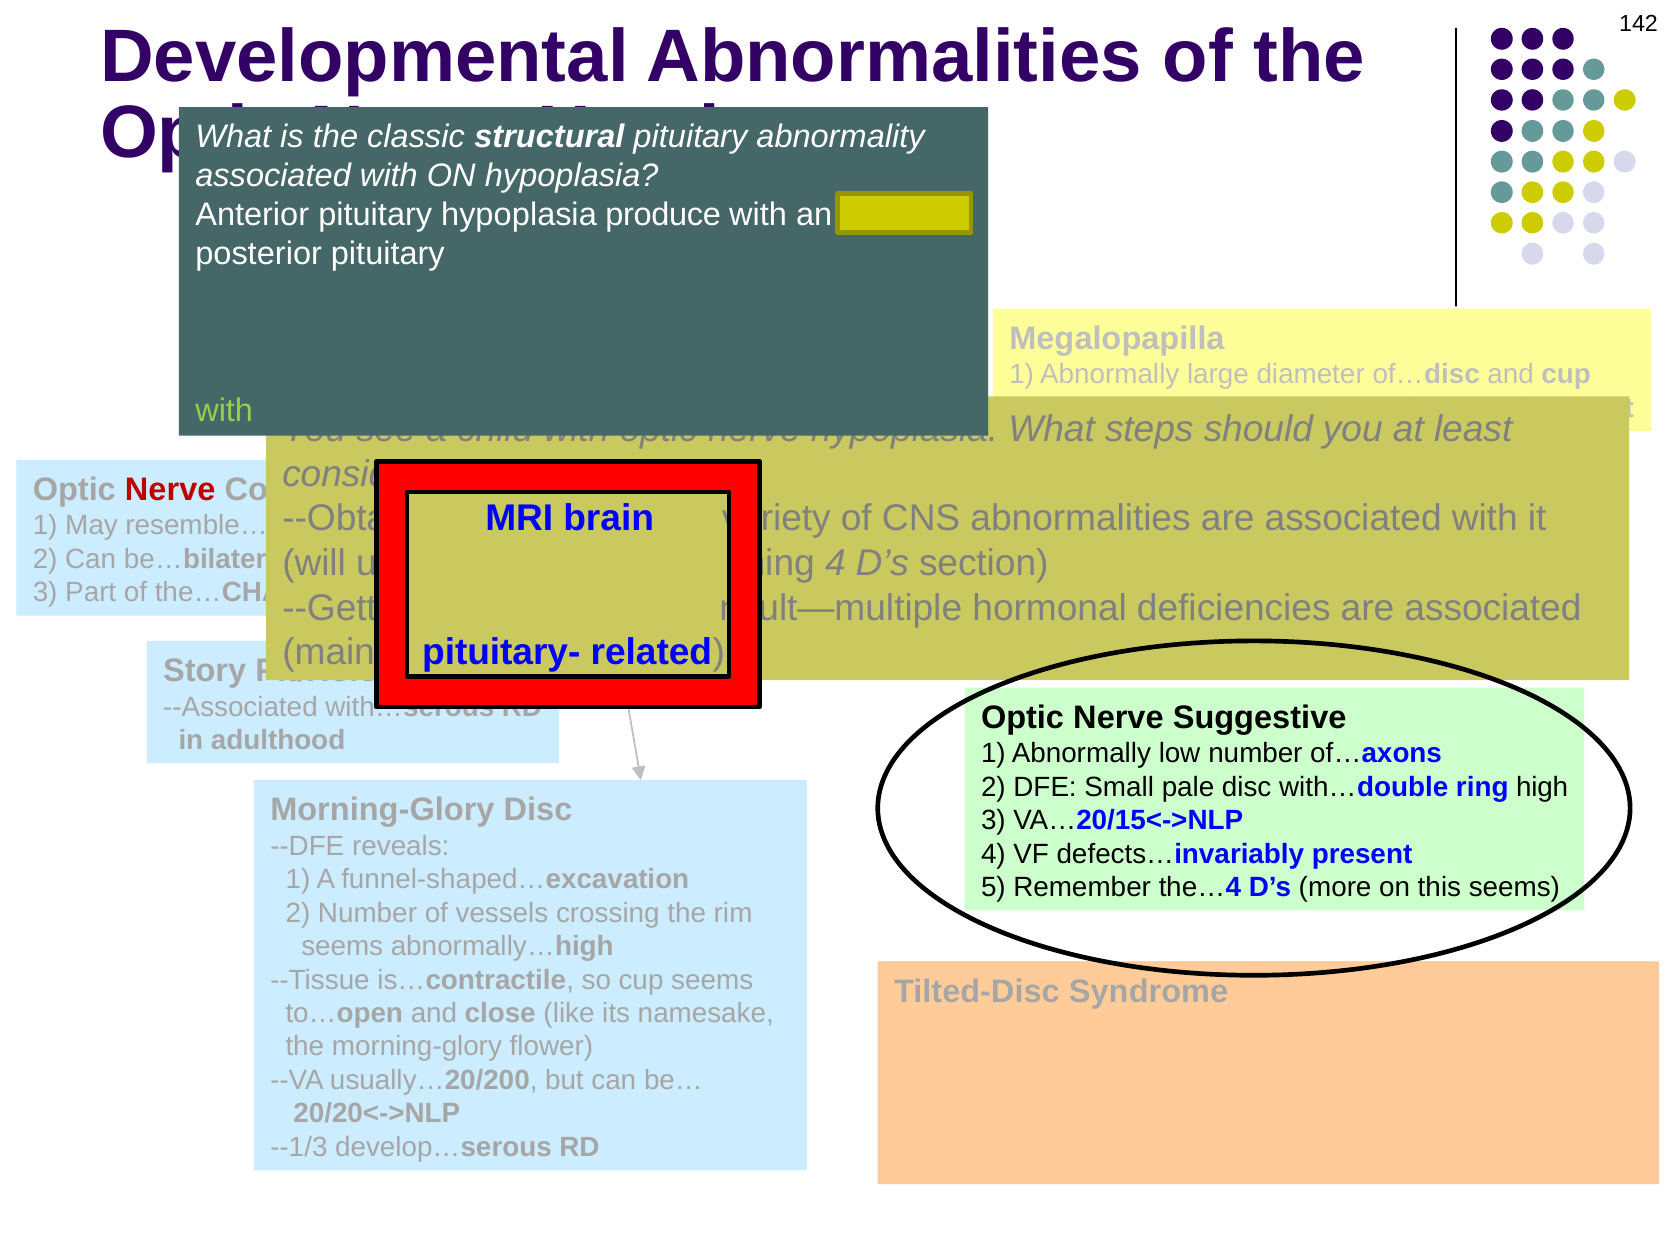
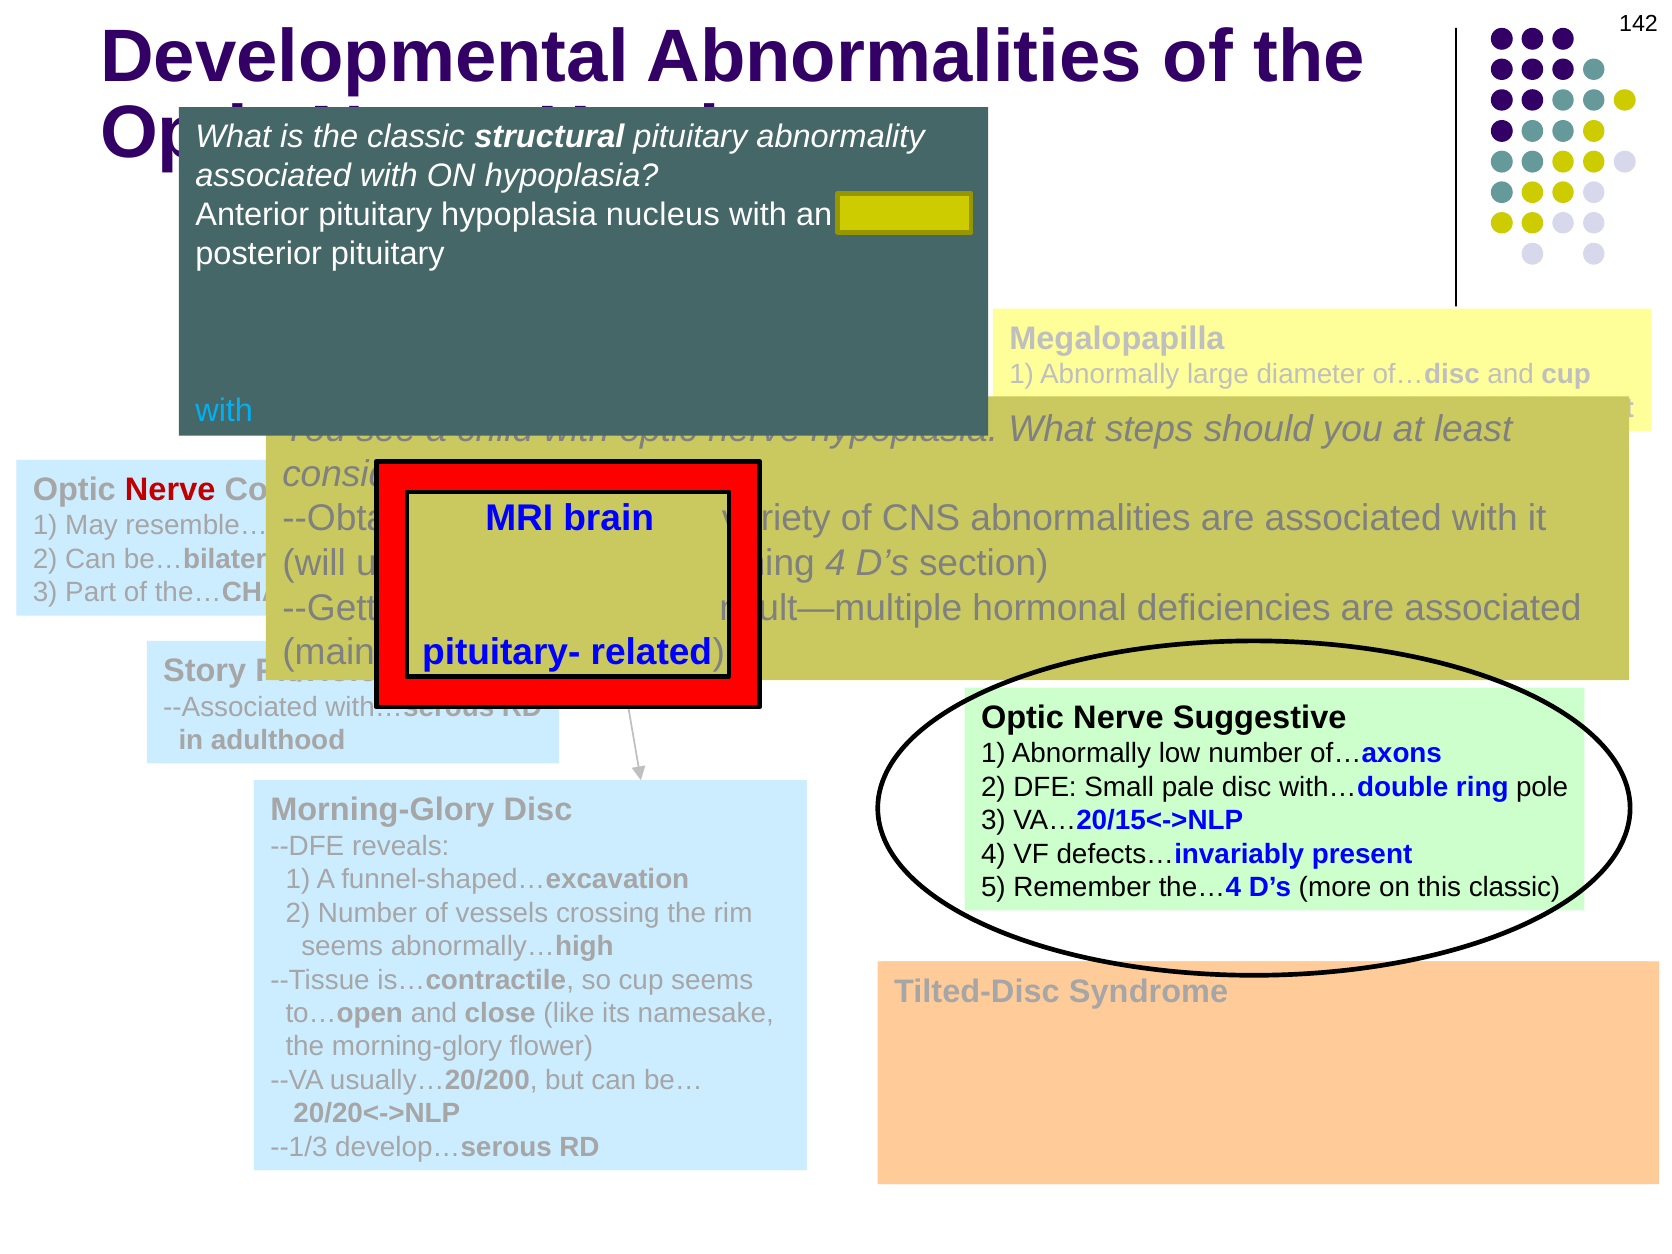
produce: produce -> nucleus
with at (224, 410) colour: light green -> light blue
ring high: high -> pole
this seems: seems -> classic
